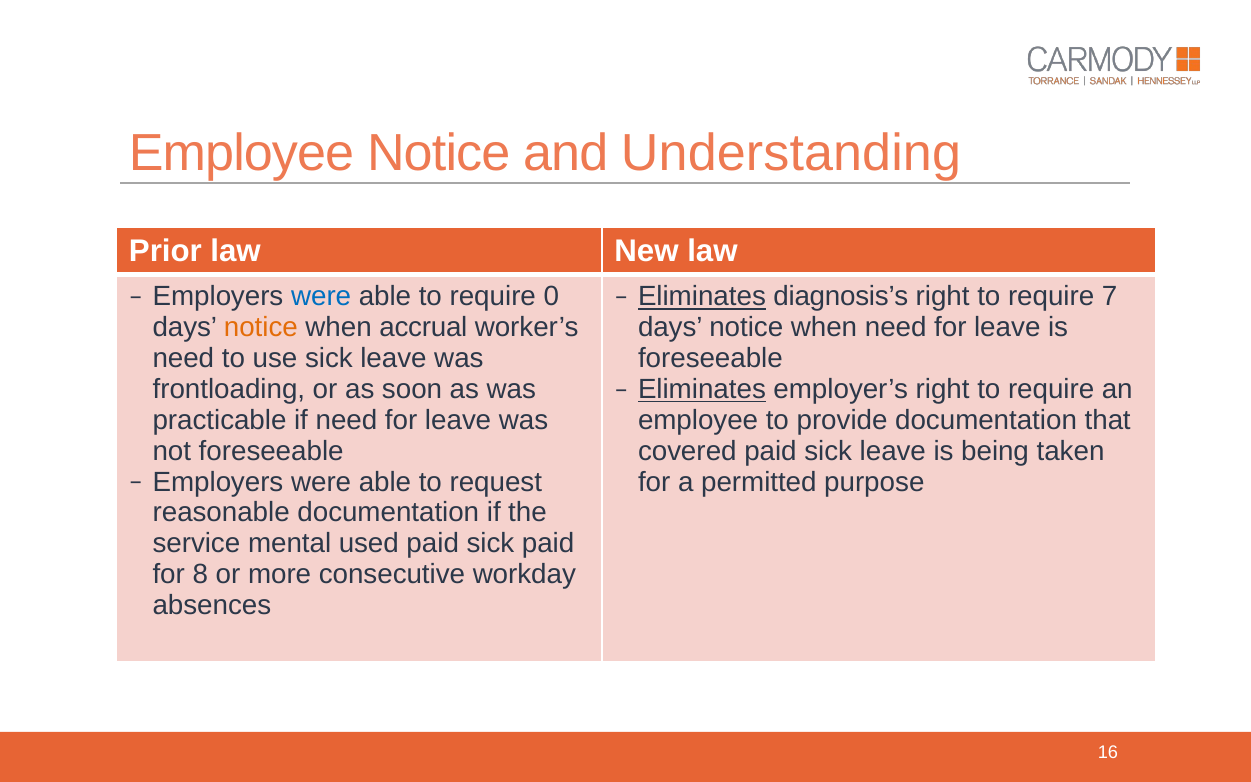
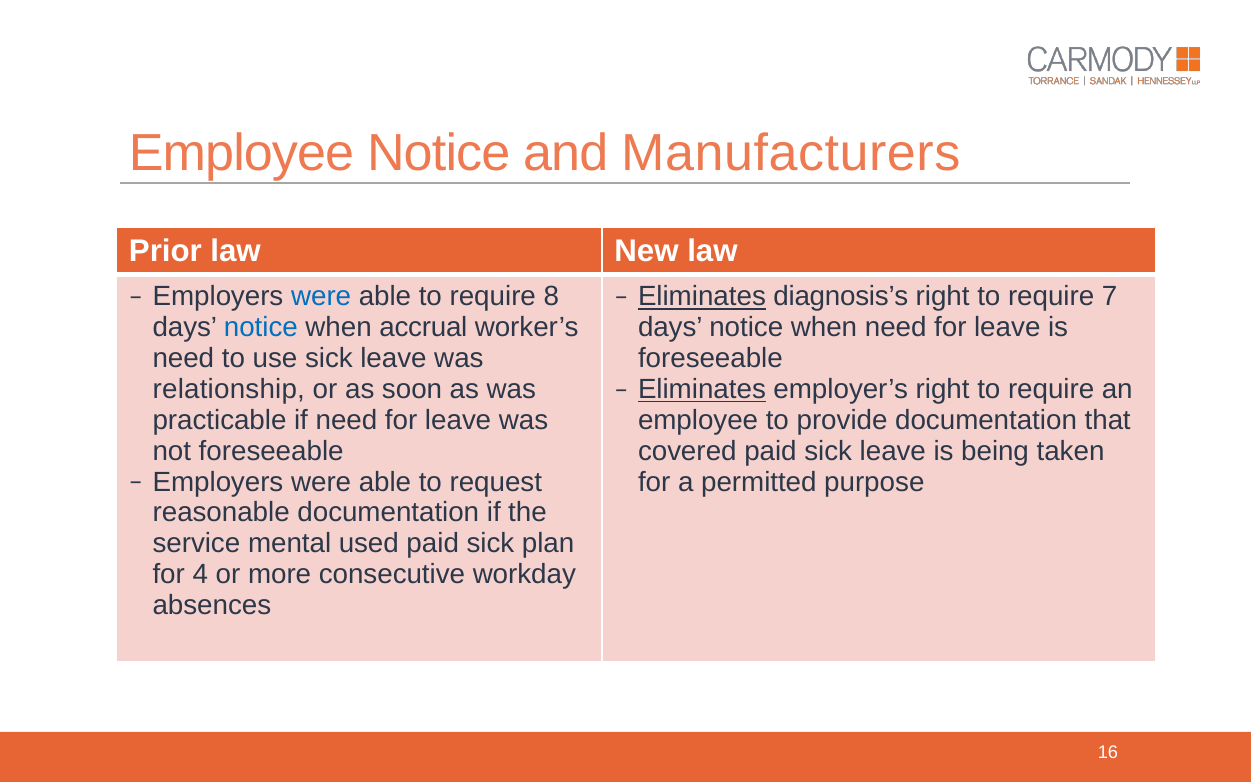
Understanding: Understanding -> Manufacturers
0: 0 -> 8
notice at (261, 327) colour: orange -> blue
frontloading: frontloading -> relationship
sick paid: paid -> plan
8: 8 -> 4
